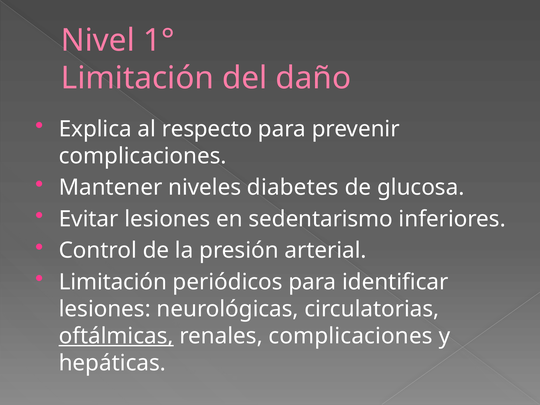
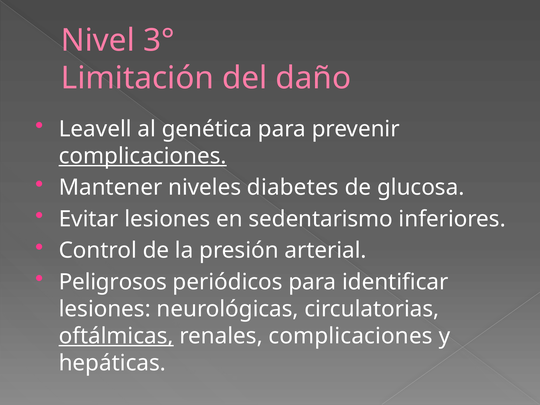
1°: 1° -> 3°
Explica: Explica -> Leavell
respecto: respecto -> genética
complicaciones at (143, 156) underline: none -> present
Limitación at (113, 282): Limitación -> Peligrosos
